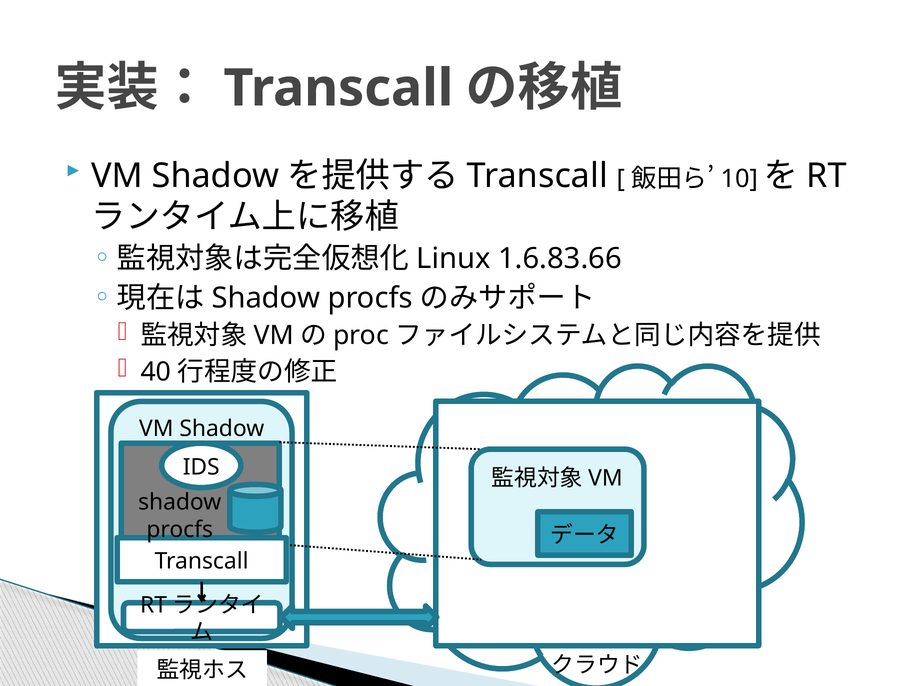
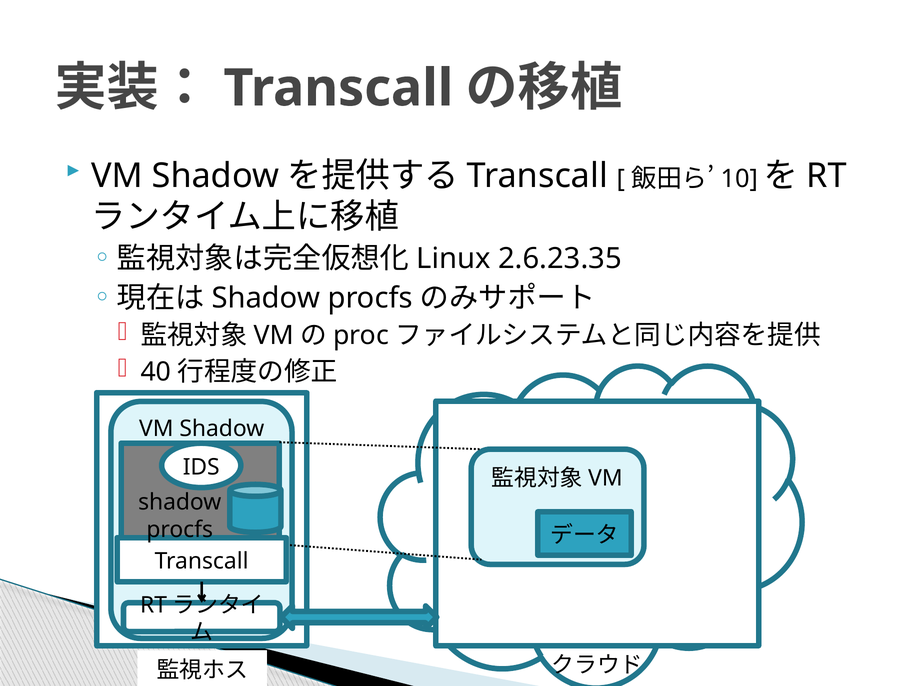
1.6.83.66: 1.6.83.66 -> 2.6.23.35
